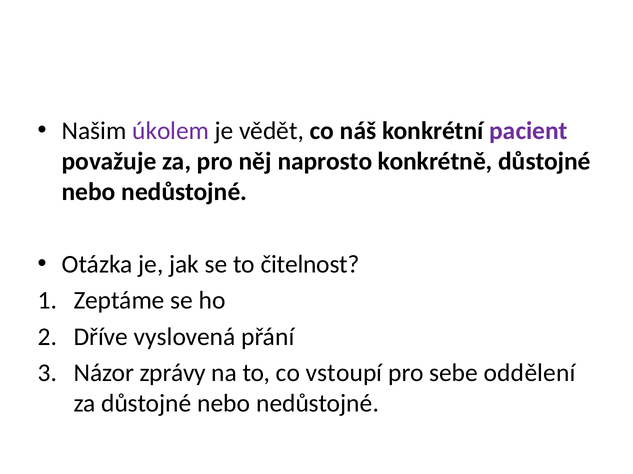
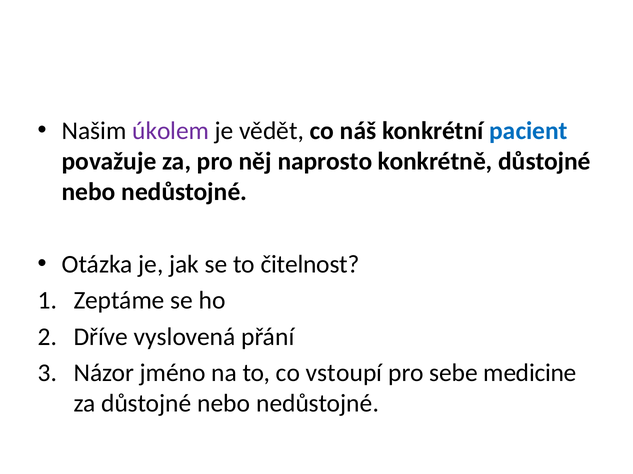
pacient colour: purple -> blue
zprávy: zprávy -> jméno
oddělení: oddělení -> medicine
